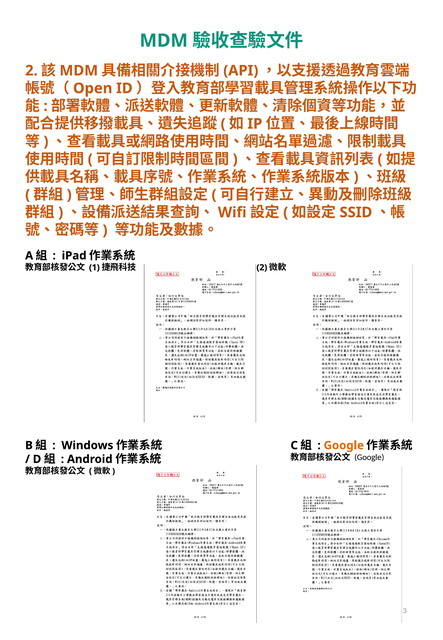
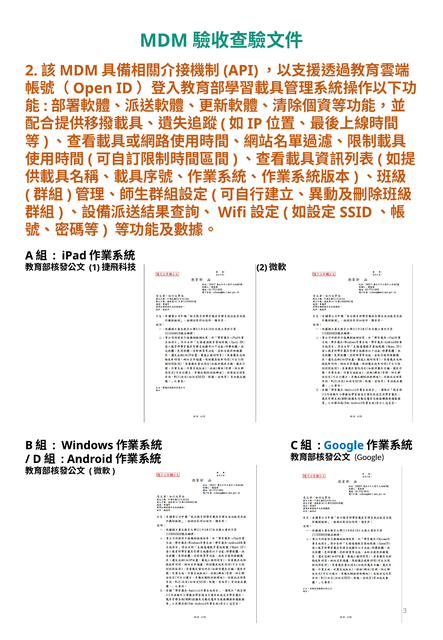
Google at (344, 445) colour: orange -> blue
